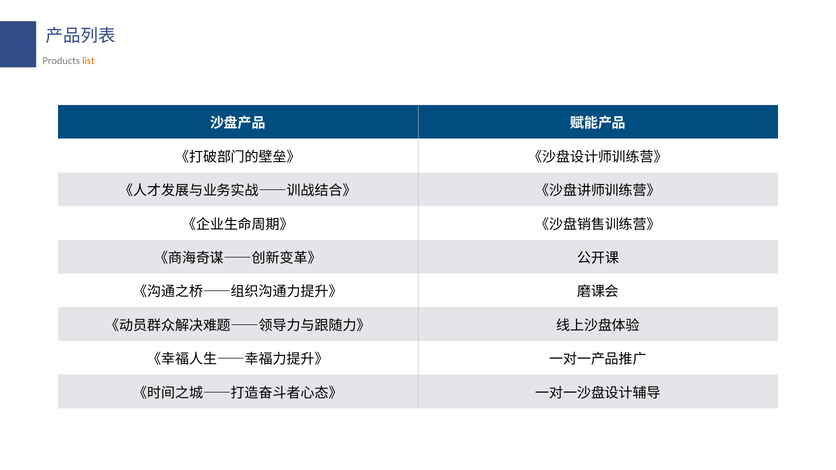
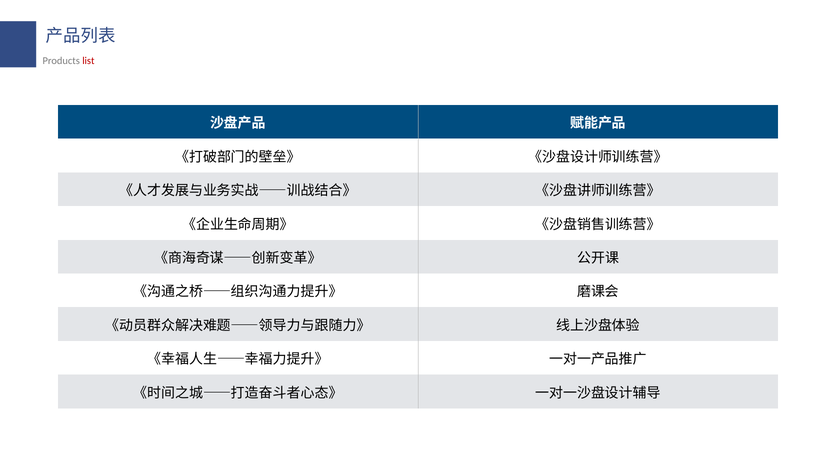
list colour: orange -> red
